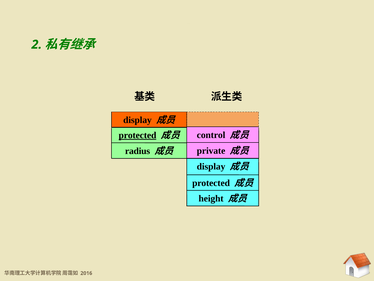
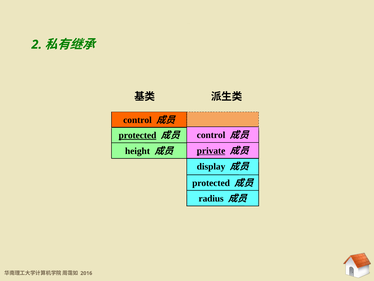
display at (137, 120): display -> control
private underline: none -> present
radius: radius -> height
height: height -> radius
